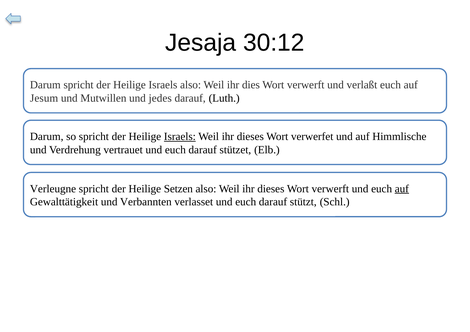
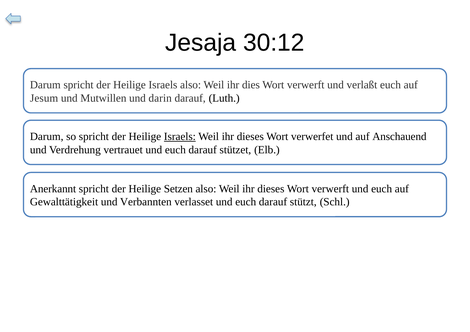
jedes: jedes -> darin
Himmlische: Himmlische -> Anschauend
Verleugne: Verleugne -> Anerkannt
auf at (402, 189) underline: present -> none
